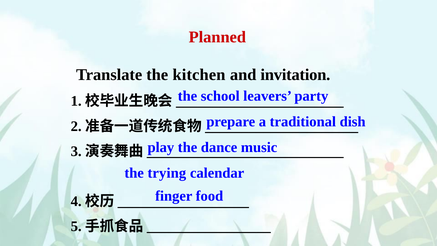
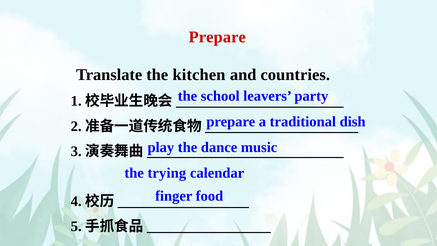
Planned at (217, 37): Planned -> Prepare
invitation: invitation -> countries
